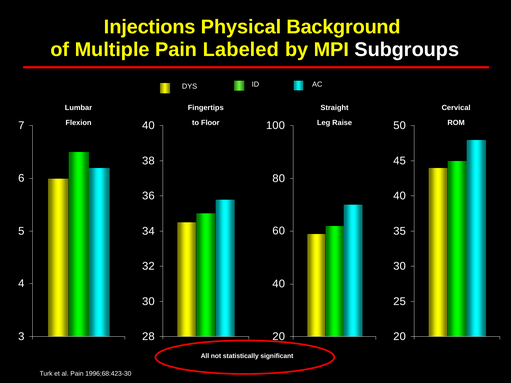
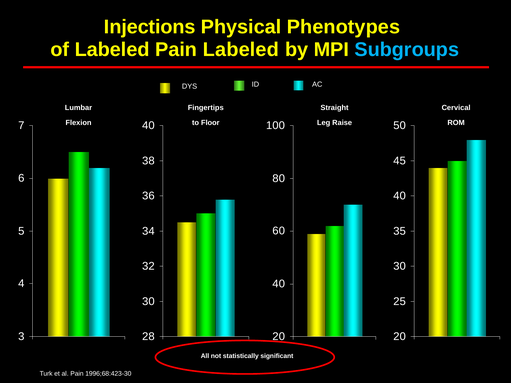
Background: Background -> Phenotypes
of Multiple: Multiple -> Labeled
Subgroups colour: white -> light blue
